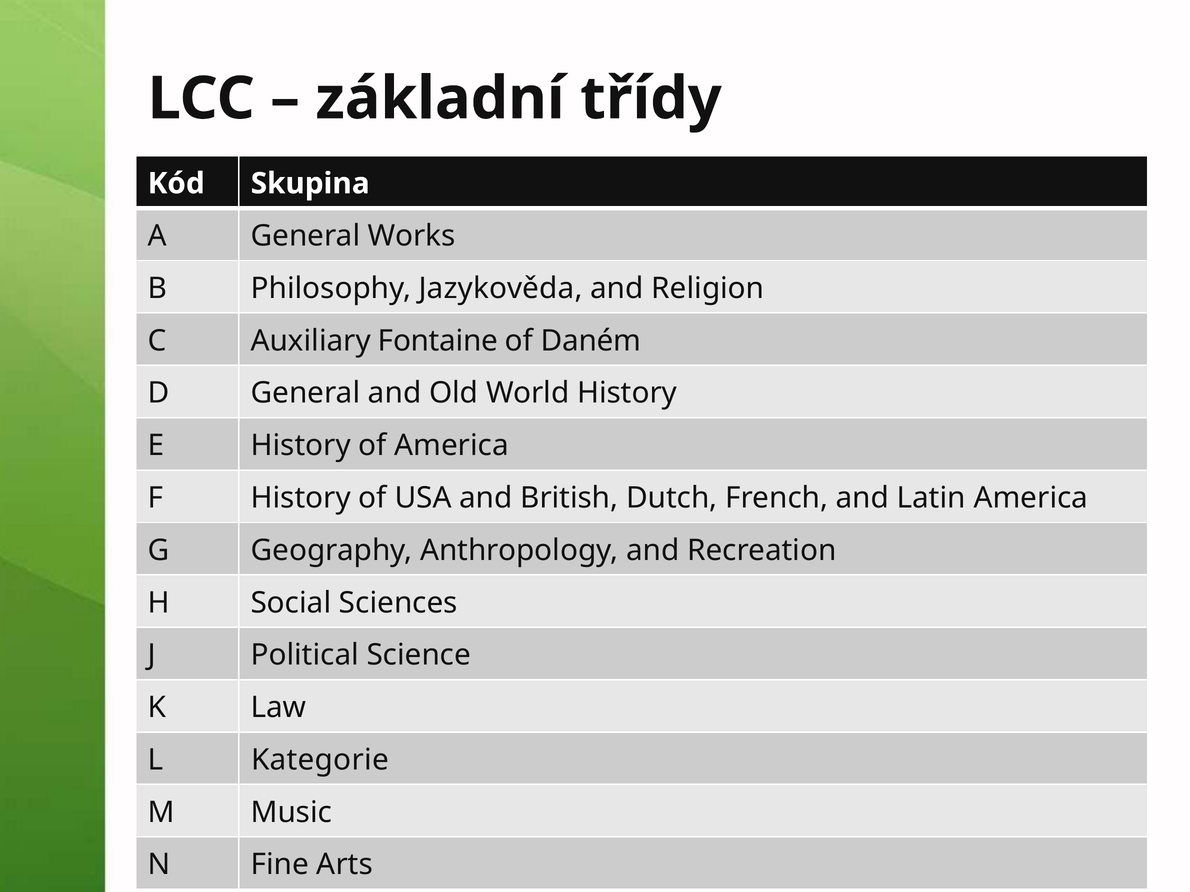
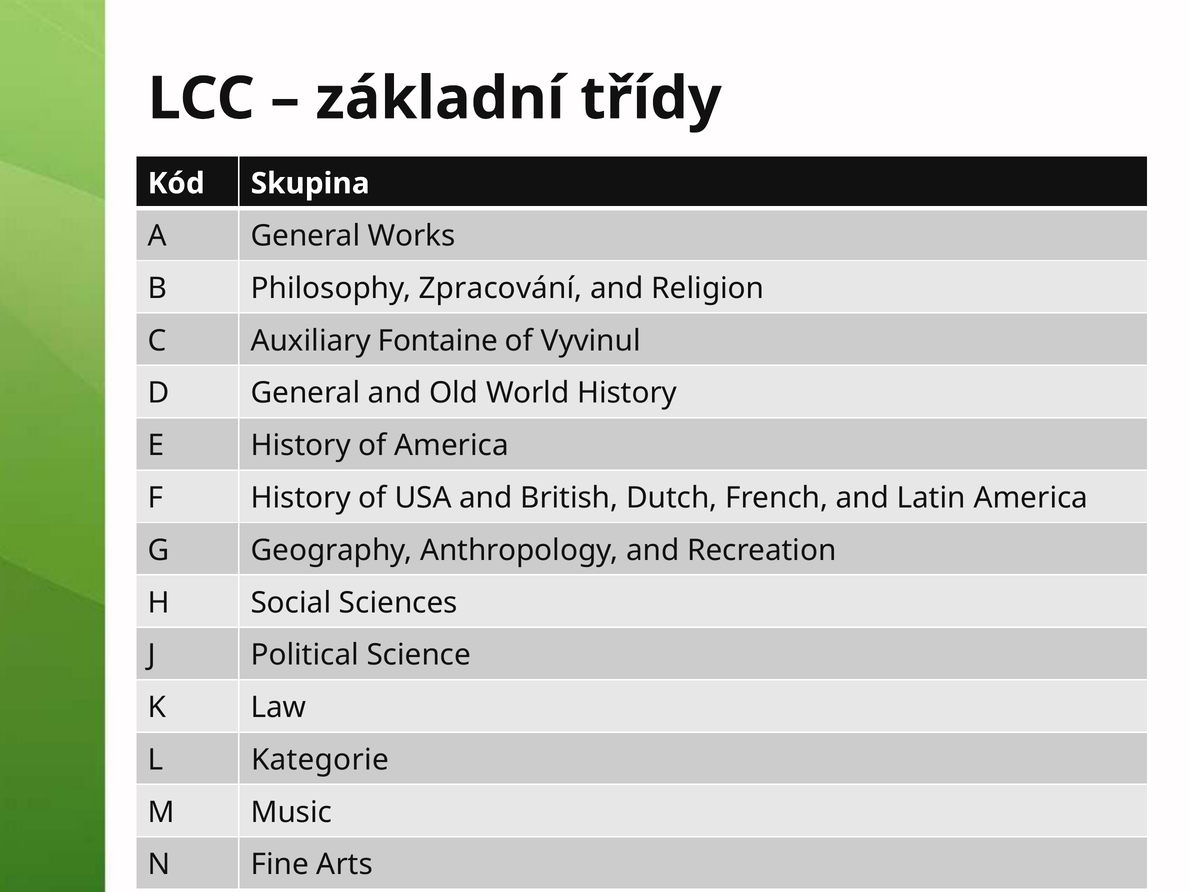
Jazykověda: Jazykověda -> Zpracování
Daném: Daném -> Vyvinul
